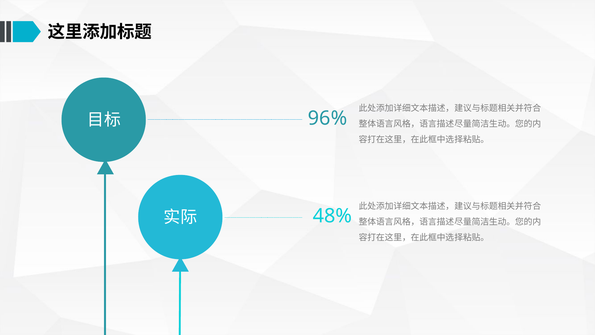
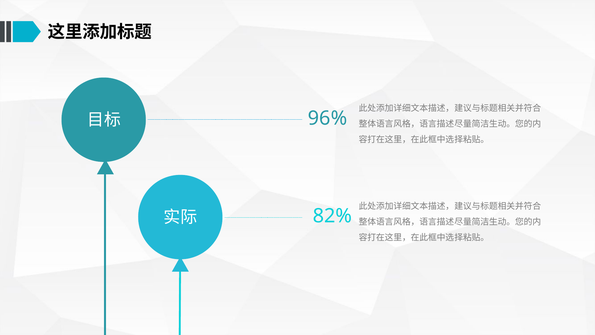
48%: 48% -> 82%
